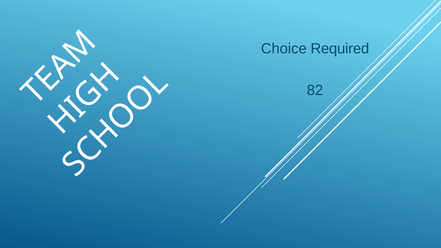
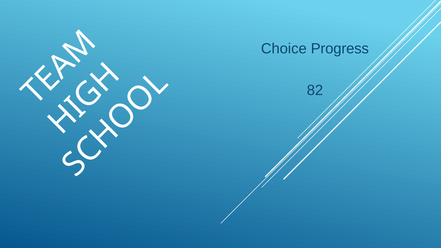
Required: Required -> Progress
